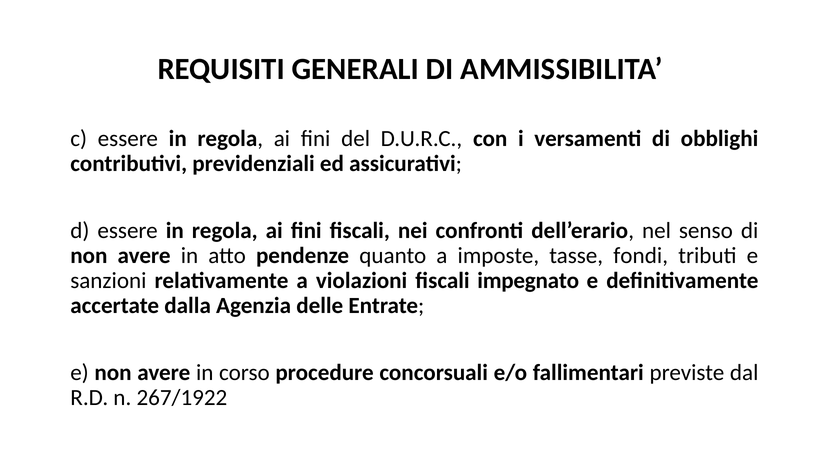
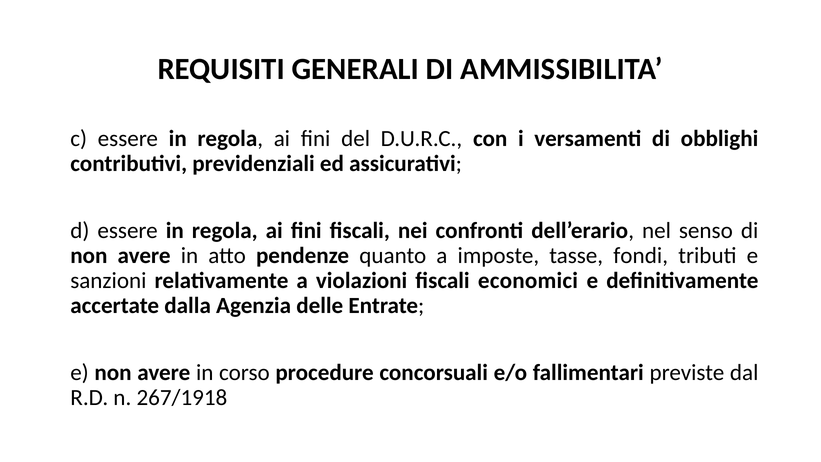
impegnato: impegnato -> economici
267/1922: 267/1922 -> 267/1918
